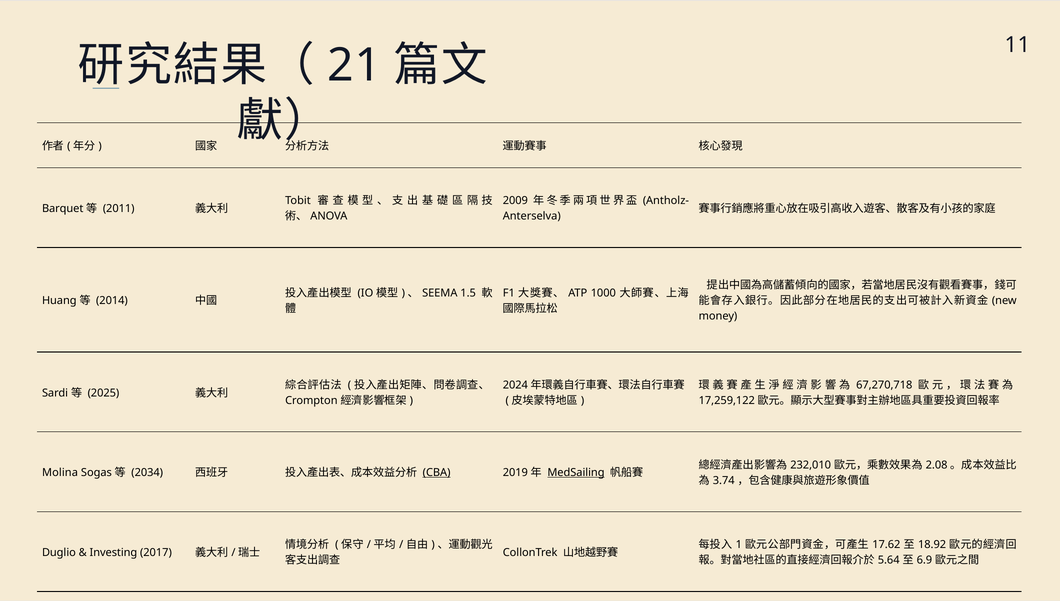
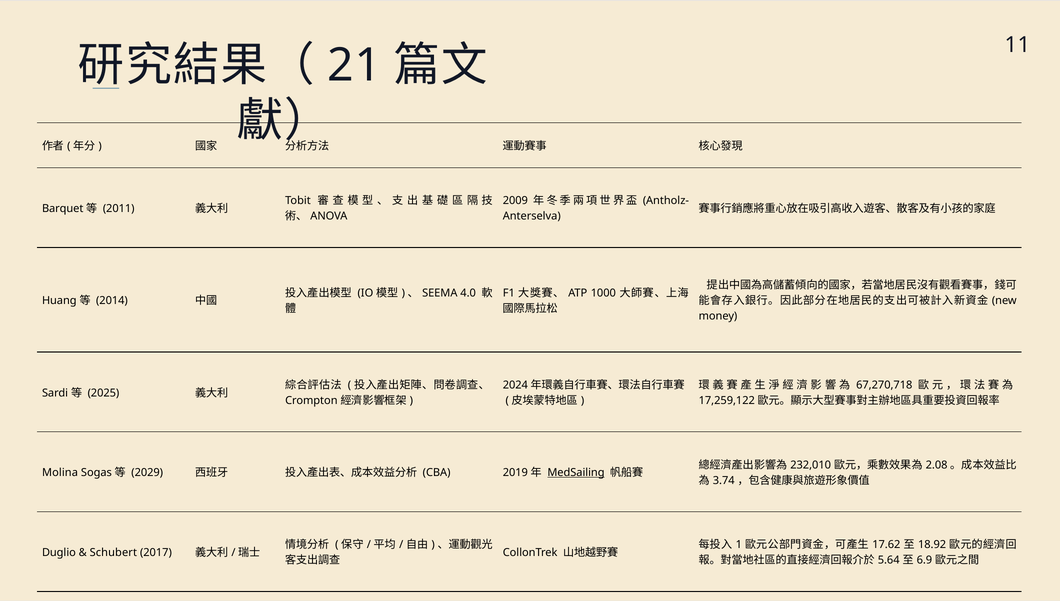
1.5: 1.5 -> 4.0
2034: 2034 -> 2029
CBA underline: present -> none
Investing: Investing -> Schubert
